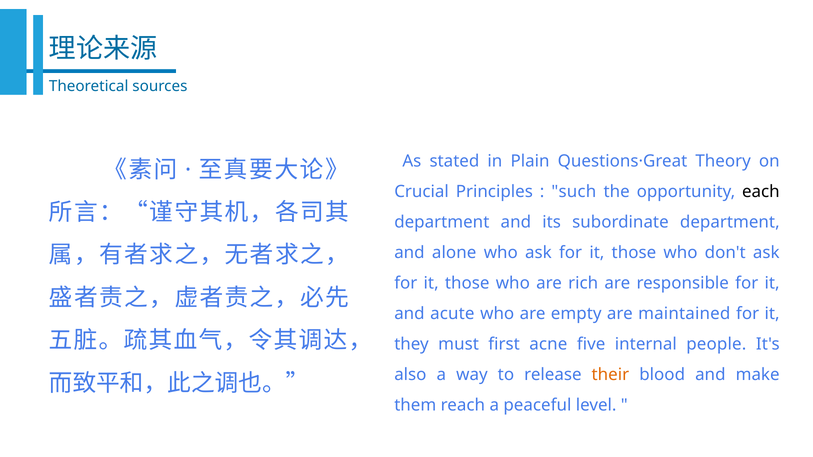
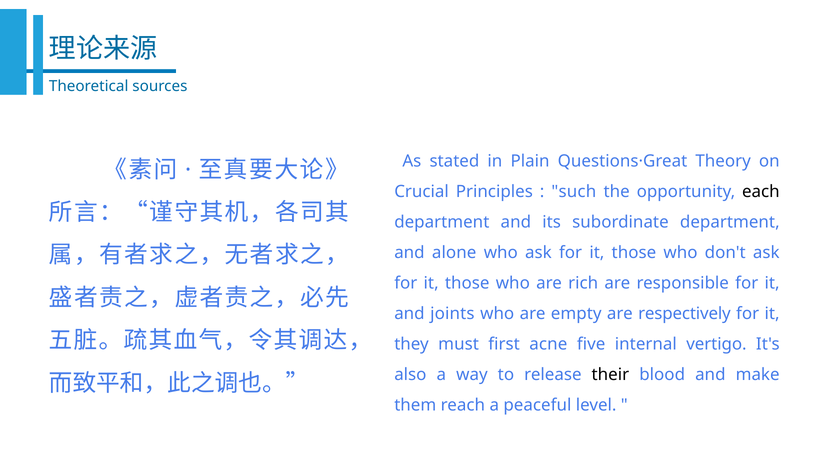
acute: acute -> joints
maintained: maintained -> respectively
people: people -> vertigo
their colour: orange -> black
